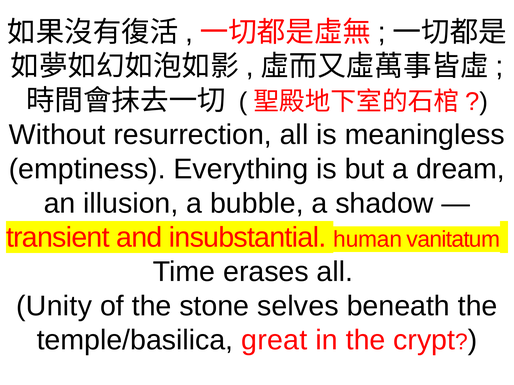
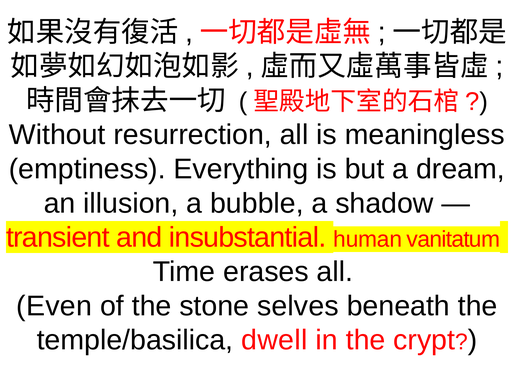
Unity: Unity -> Even
great: great -> dwell
